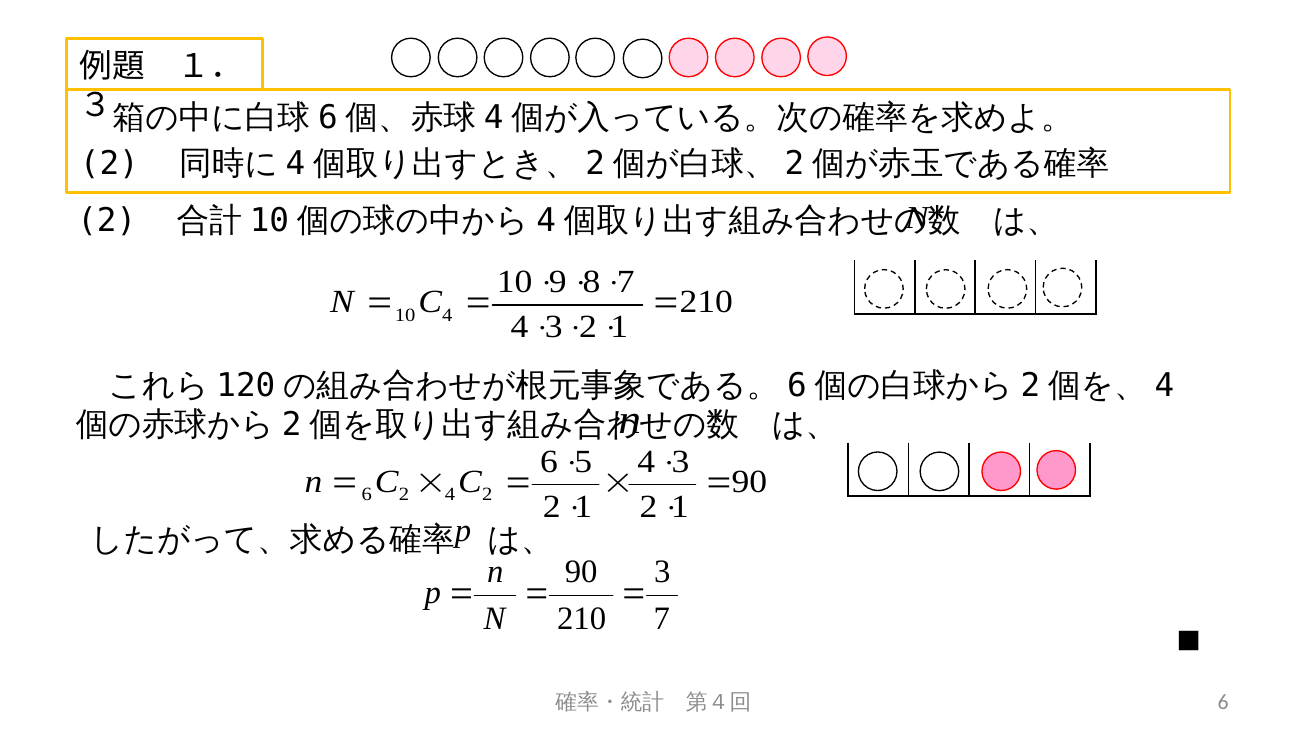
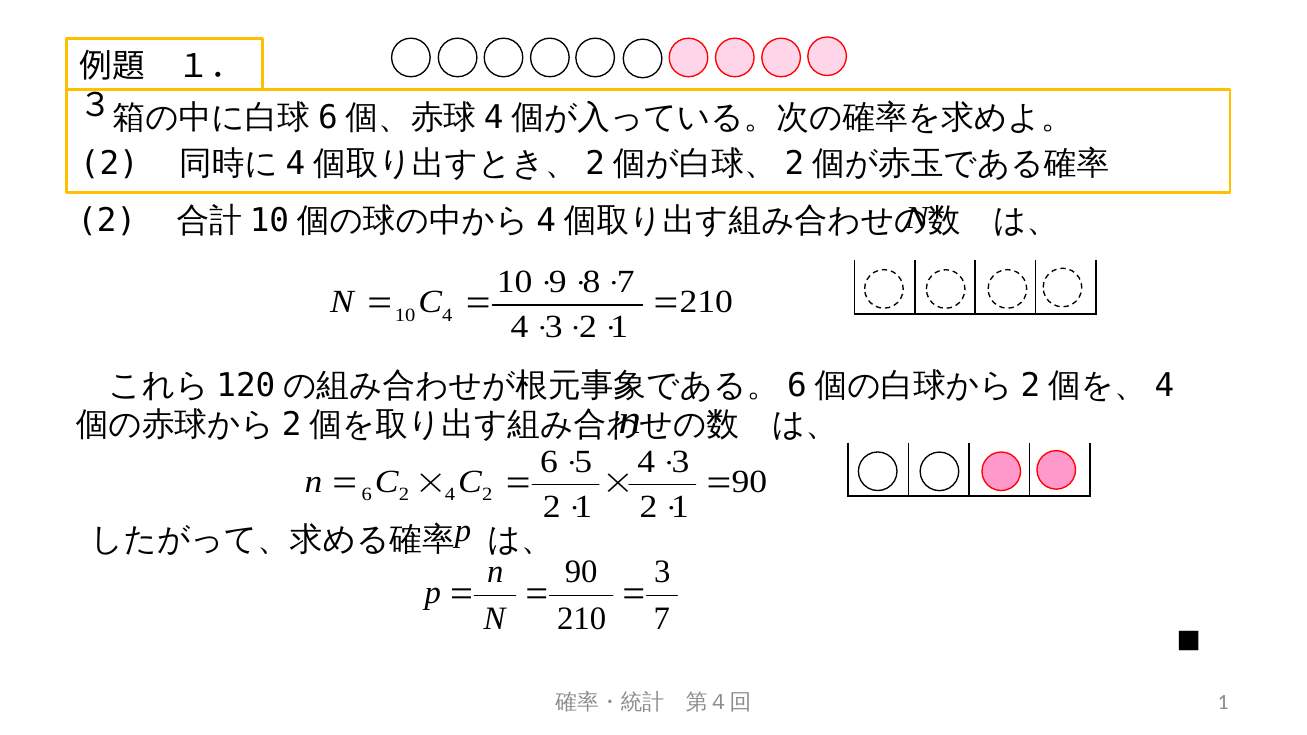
6 at (1223, 702): 6 -> 1
